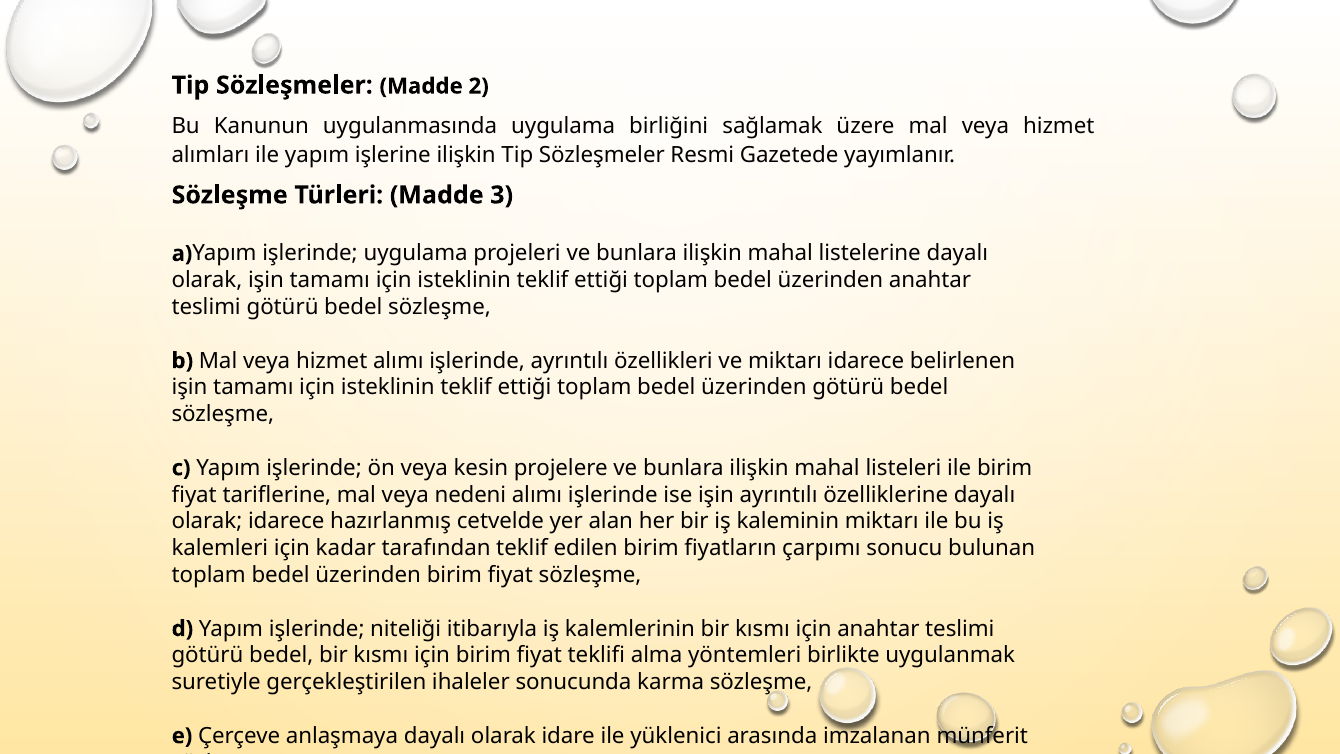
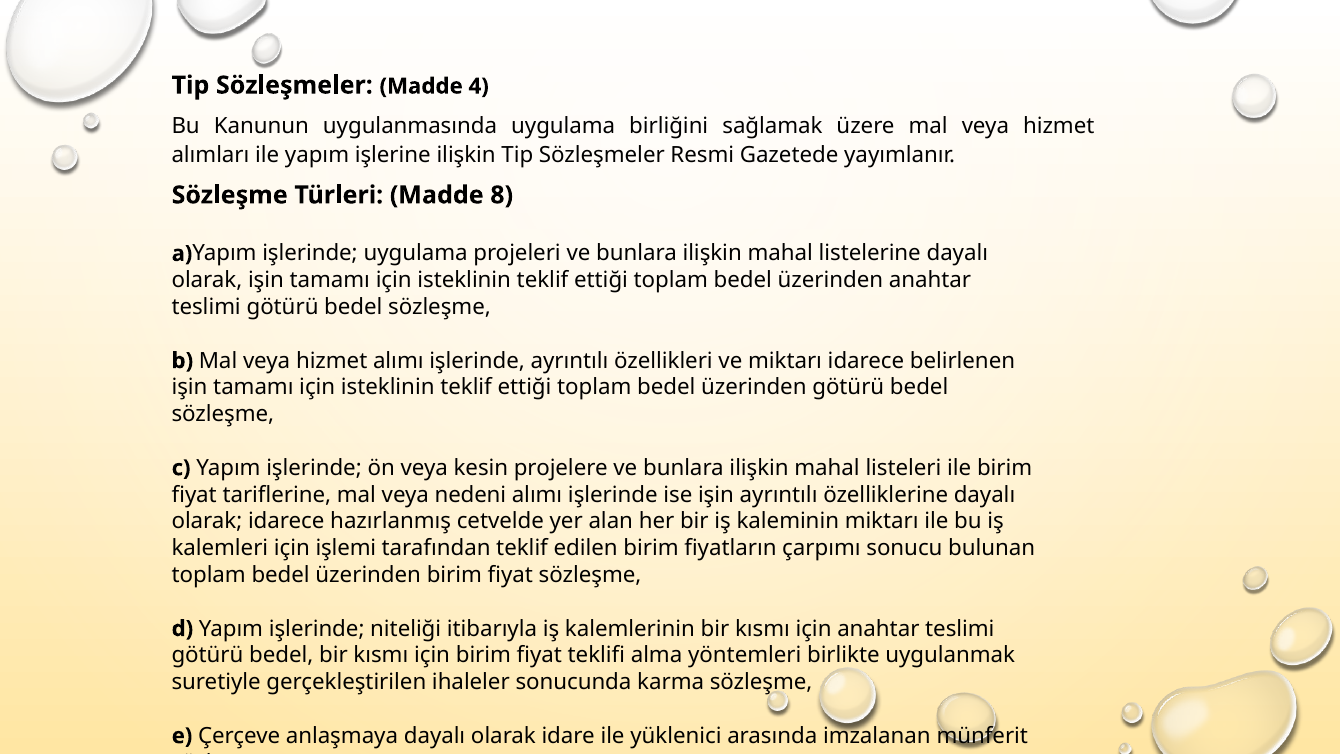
2: 2 -> 4
3: 3 -> 8
kadar: kadar -> işlemi
